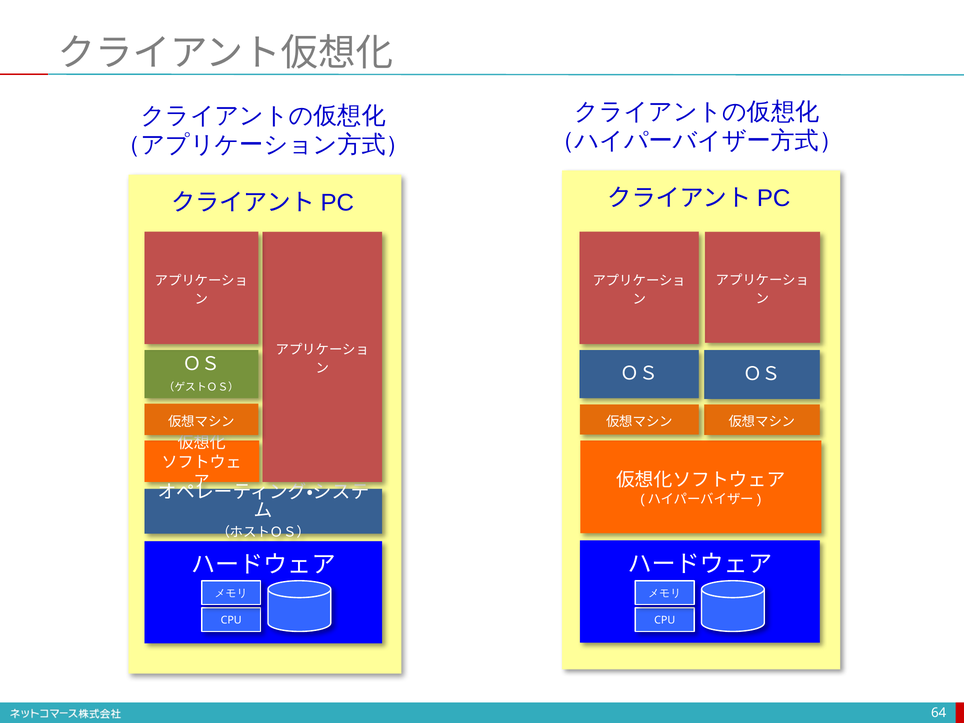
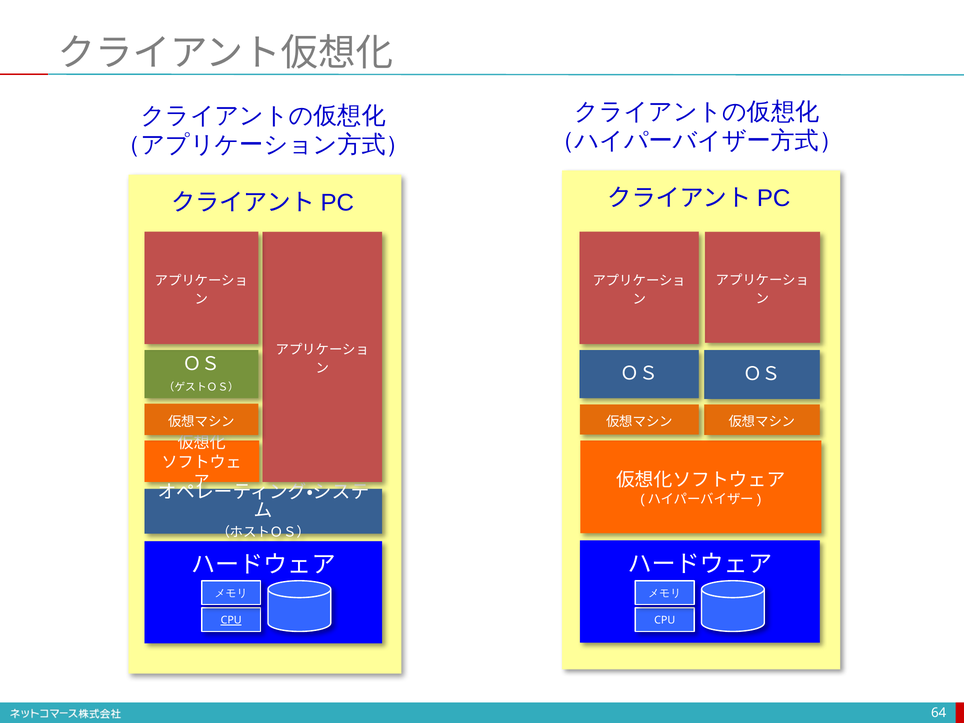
CPU at (231, 620) underline: none -> present
